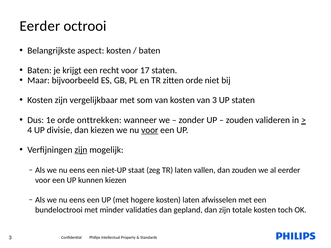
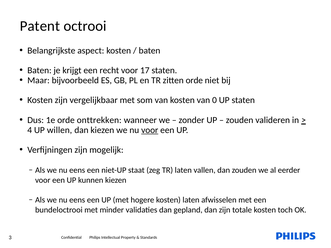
Eerder at (40, 26): Eerder -> Patent
van 3: 3 -> 0
divisie: divisie -> willen
zijn at (81, 150) underline: present -> none
